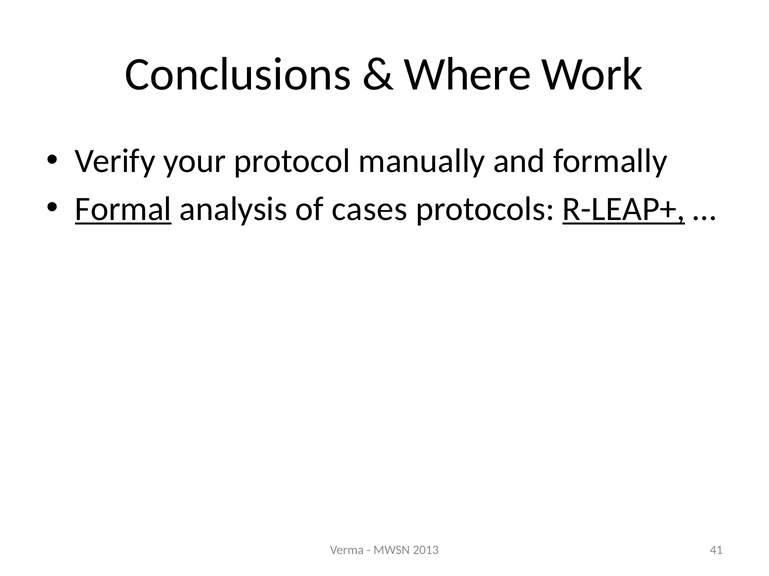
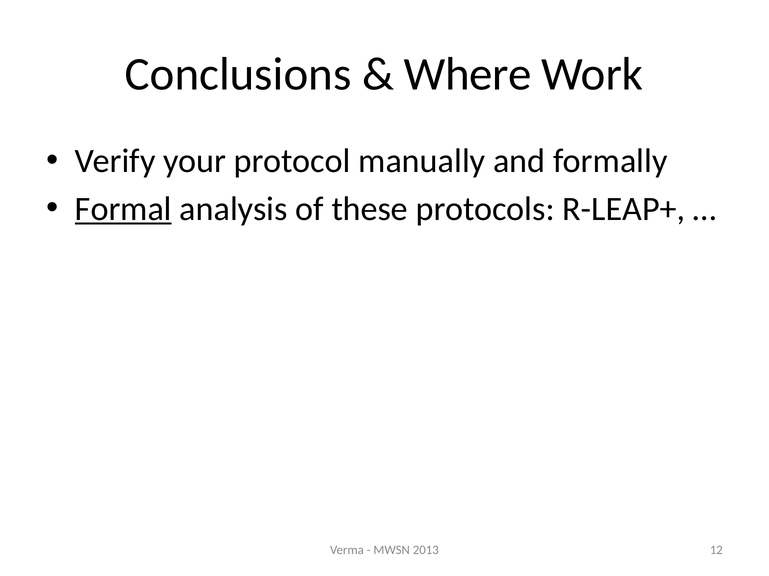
cases: cases -> these
R-LEAP+ underline: present -> none
41: 41 -> 12
